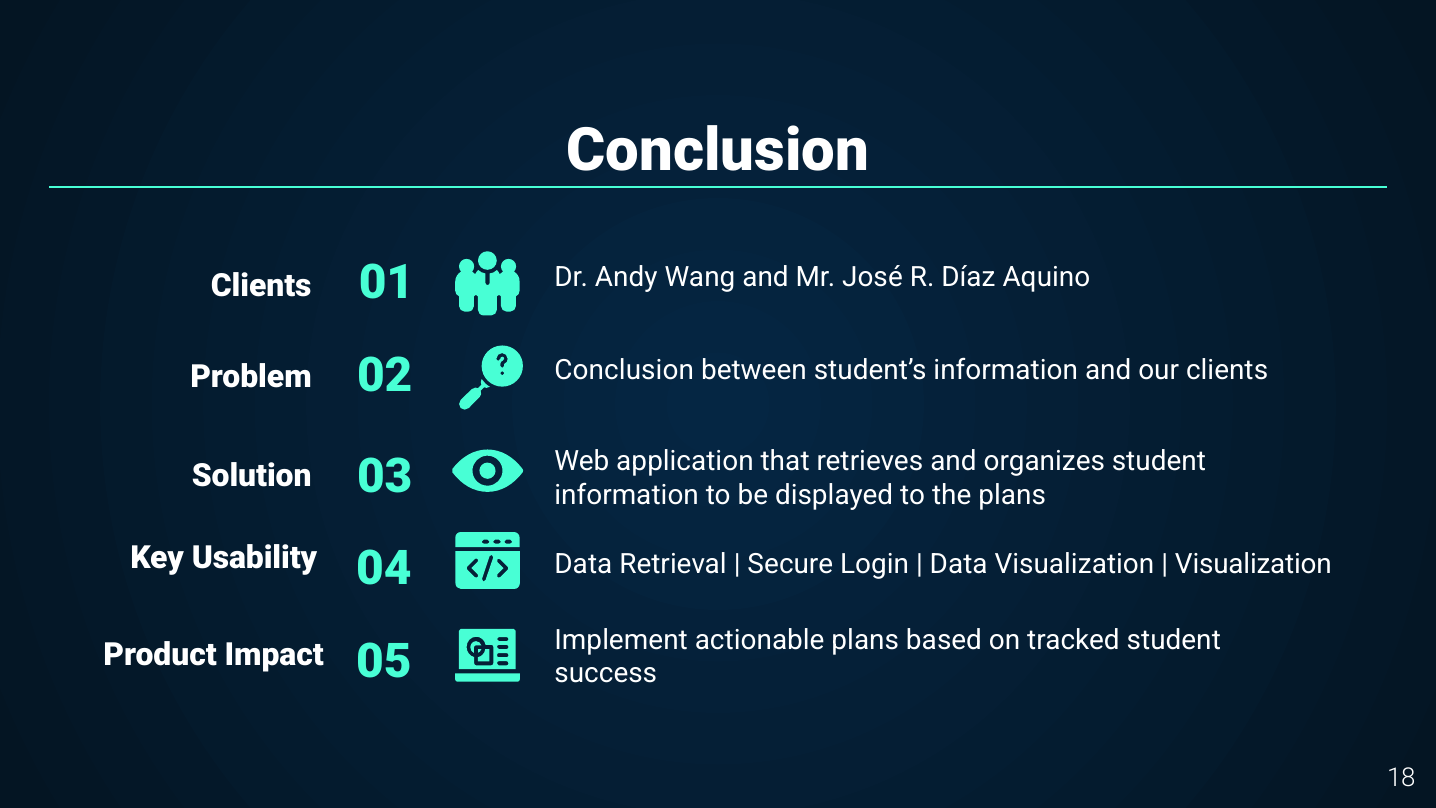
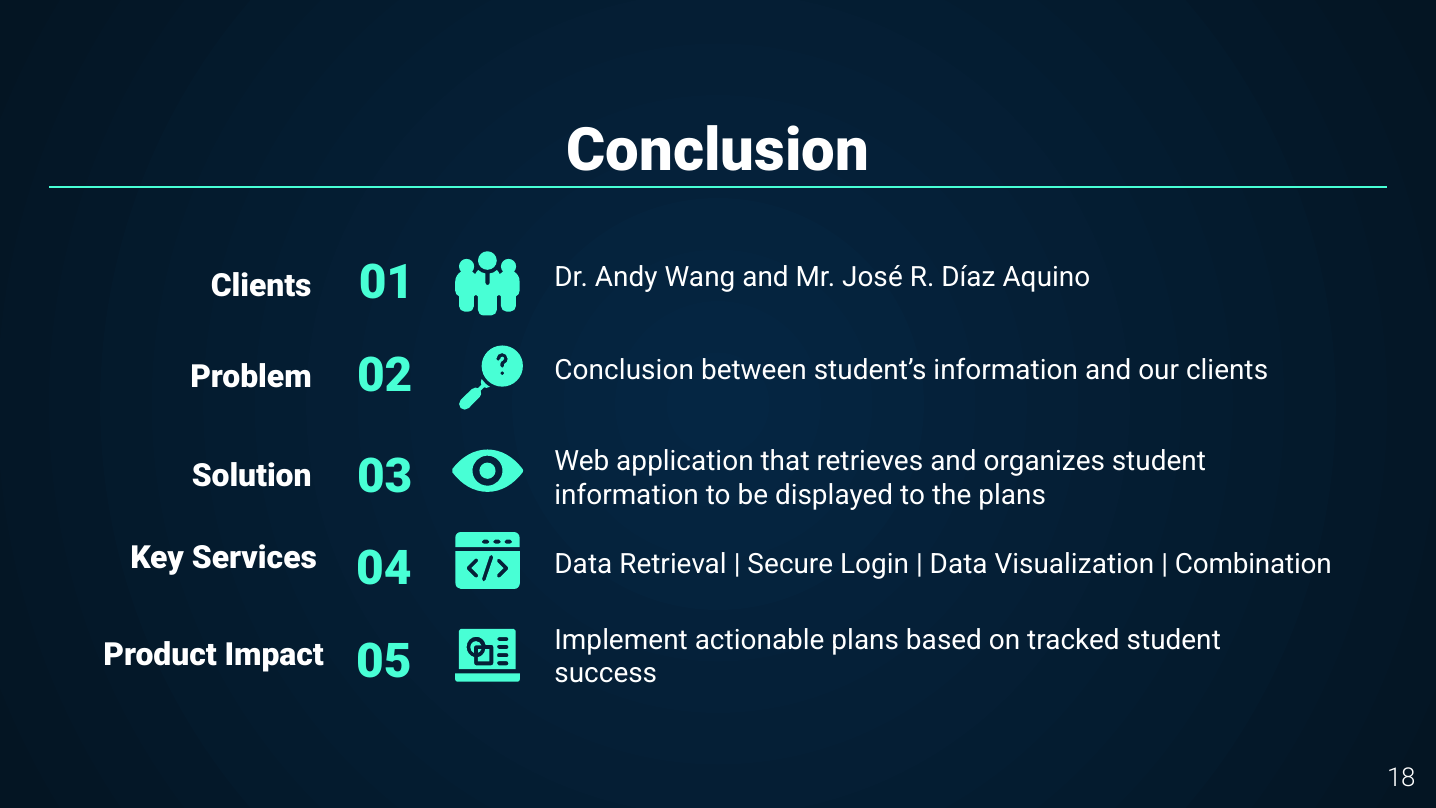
Usability: Usability -> Services
Visualization at (1253, 565): Visualization -> Combination
